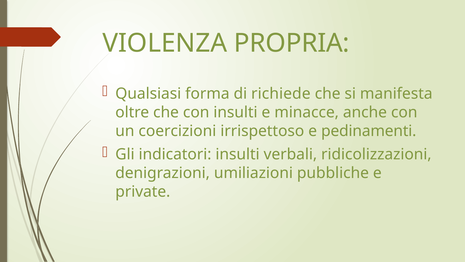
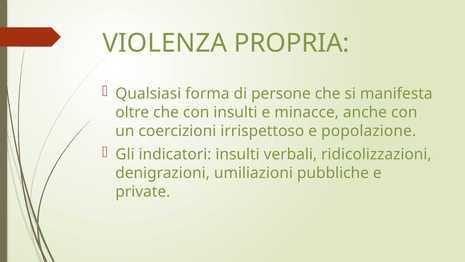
richiede: richiede -> persone
pedinamenti: pedinamenti -> popolazione
